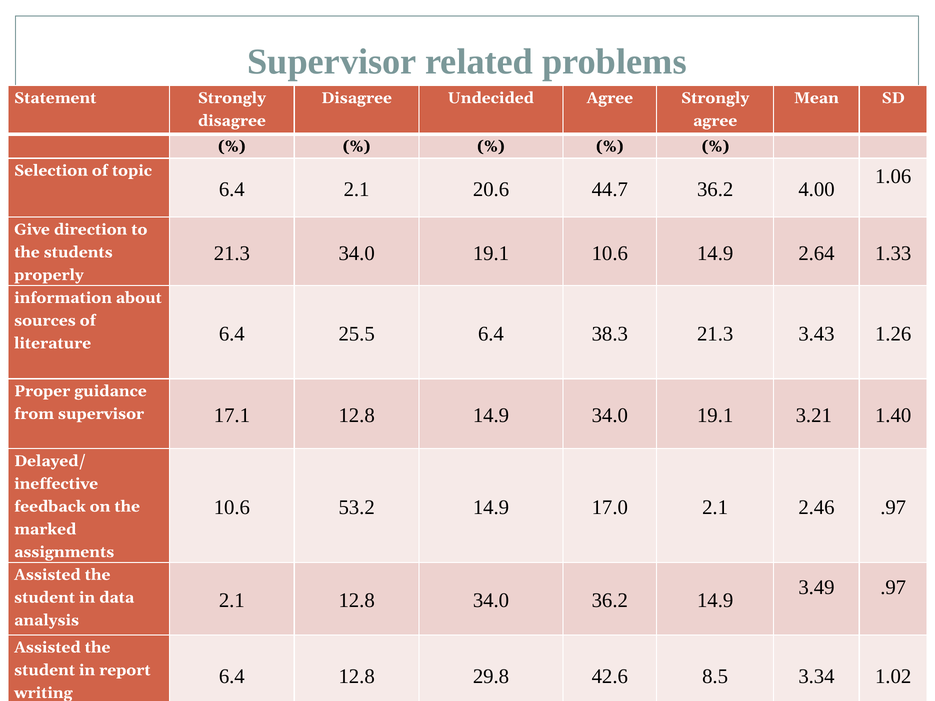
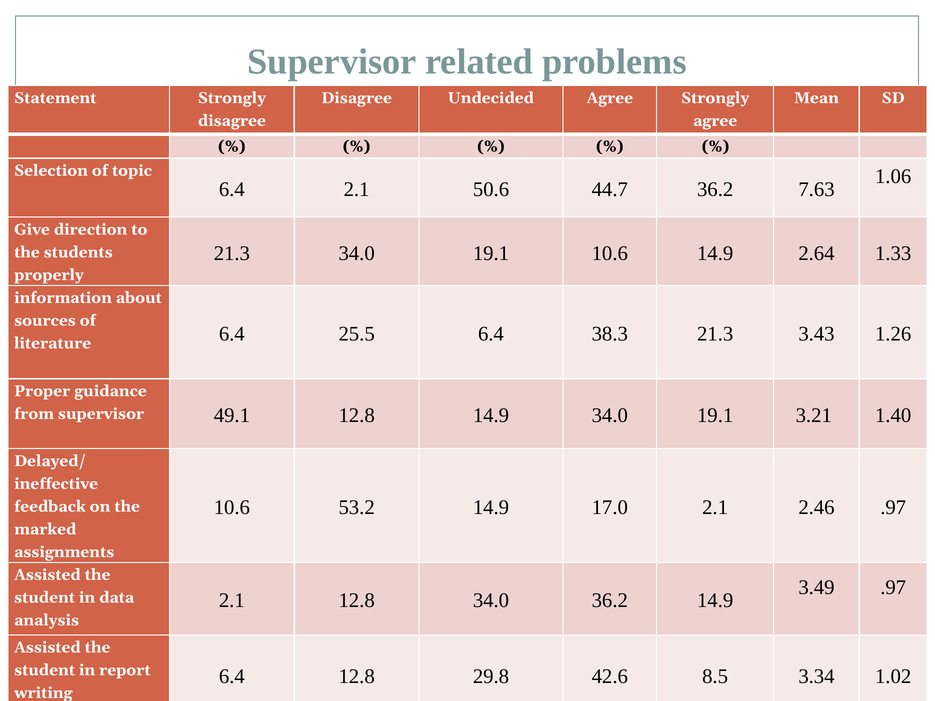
20.6: 20.6 -> 50.6
4.00: 4.00 -> 7.63
17.1: 17.1 -> 49.1
